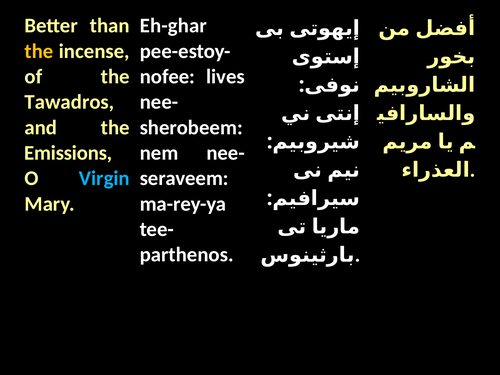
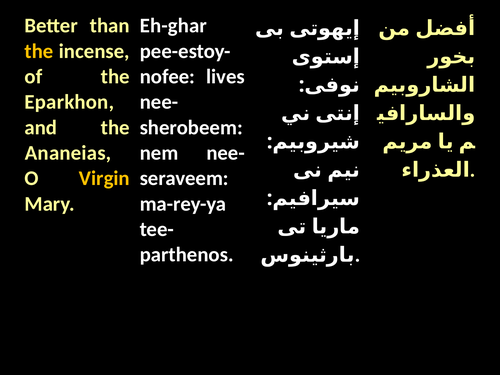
Tawadros: Tawadros -> Eparkhon
Emissions: Emissions -> Ananeias
Virgin colour: light blue -> yellow
